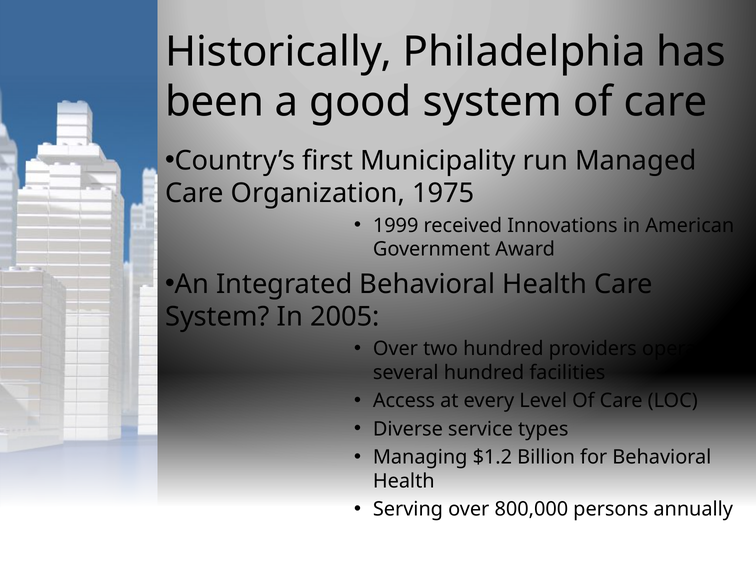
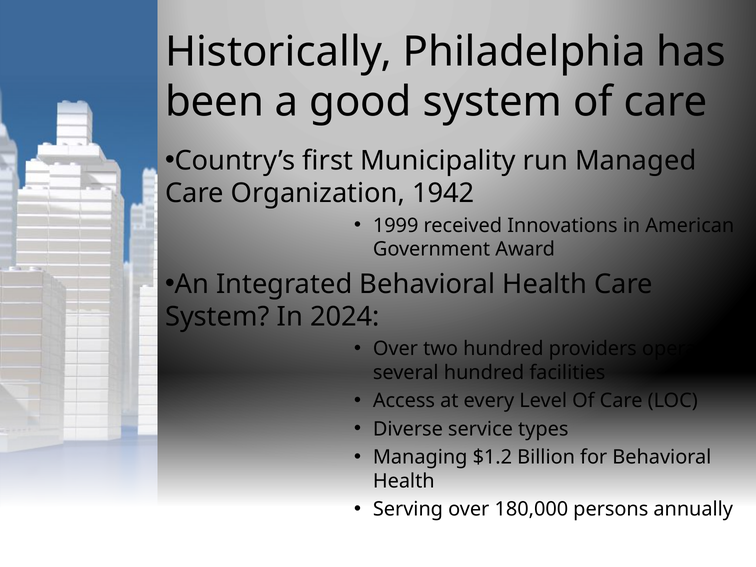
1975: 1975 -> 1942
2005: 2005 -> 2024
800,000: 800,000 -> 180,000
